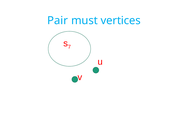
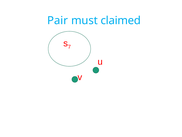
vertices: vertices -> claimed
